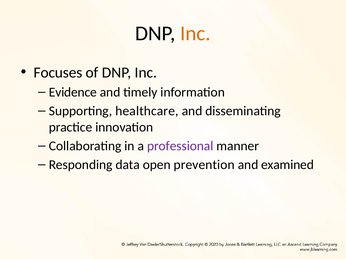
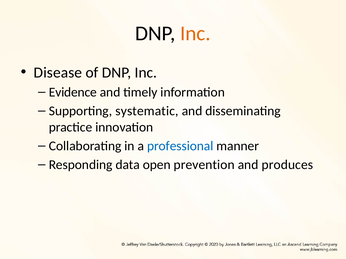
Focuses: Focuses -> Disease
healthcare: healthcare -> systematic
professional colour: purple -> blue
examined: examined -> produces
